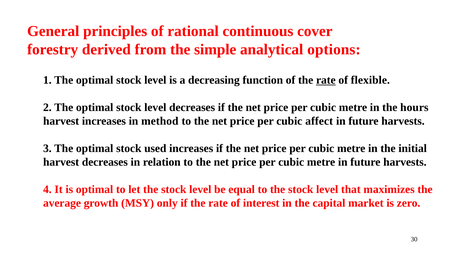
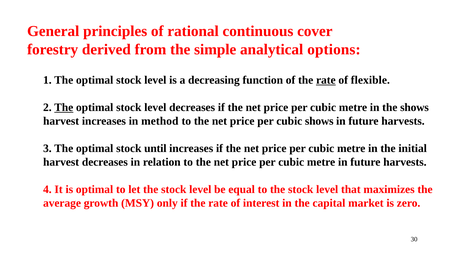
The at (64, 107) underline: none -> present
the hours: hours -> shows
cubic affect: affect -> shows
used: used -> until
